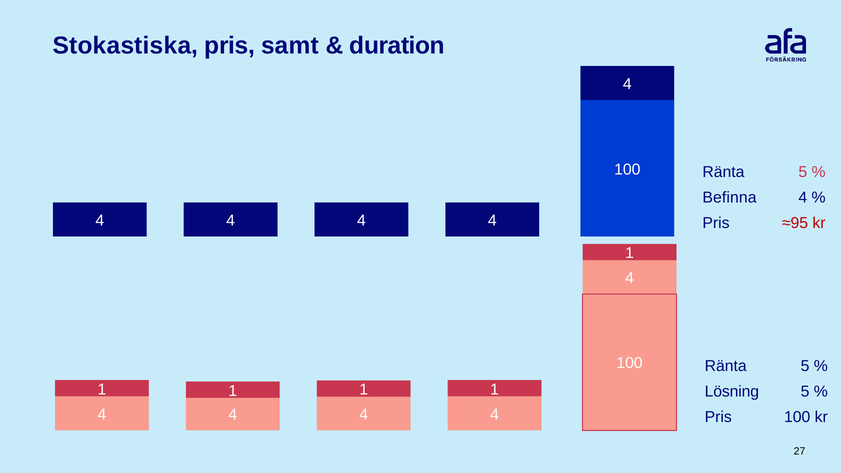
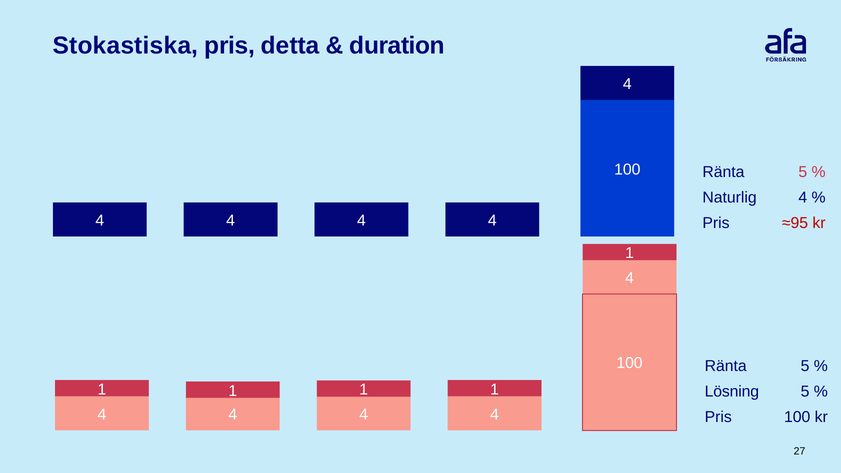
samt: samt -> detta
Befinna: Befinna -> Naturlig
